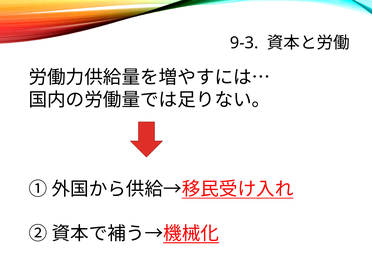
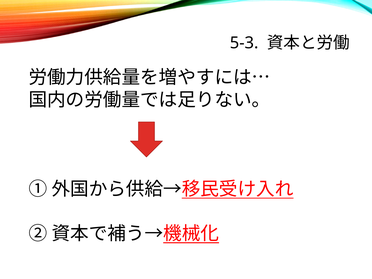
9-3: 9-3 -> 5-3
